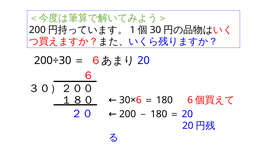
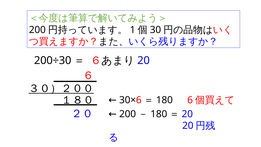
３０）２００ underline: none -> present
